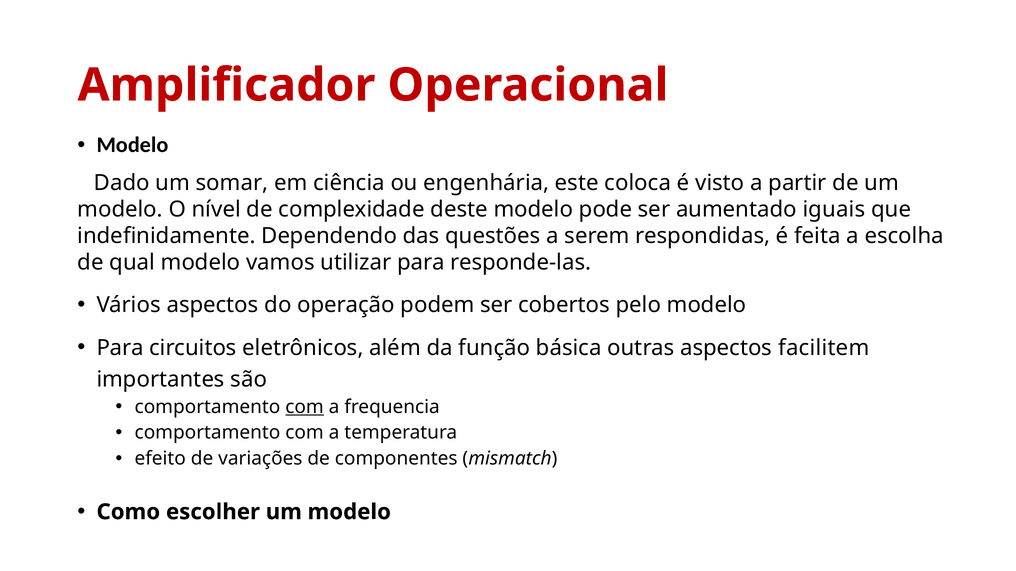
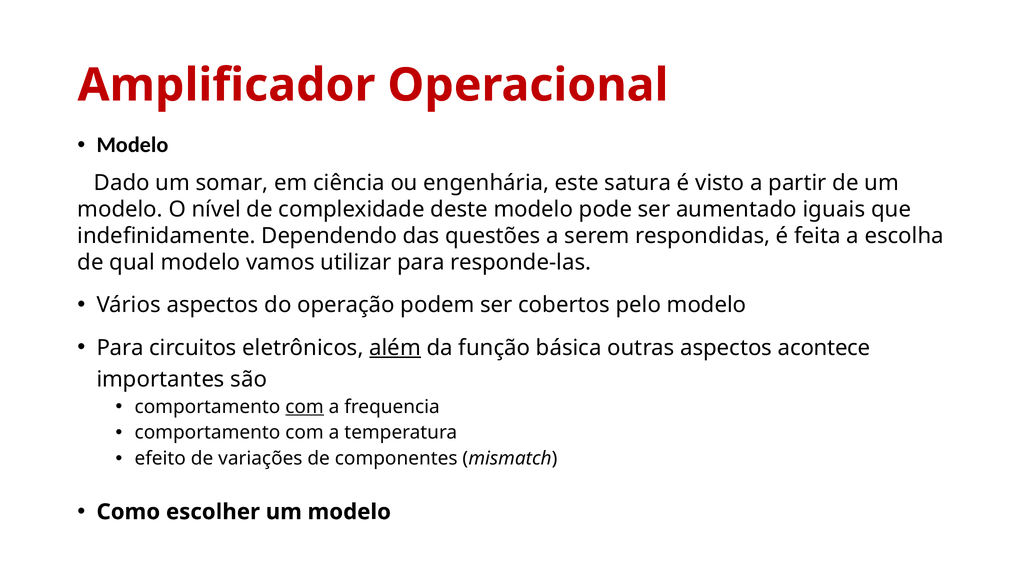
coloca: coloca -> satura
além underline: none -> present
facilitem: facilitem -> acontece
